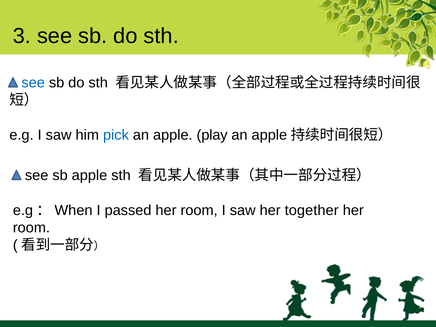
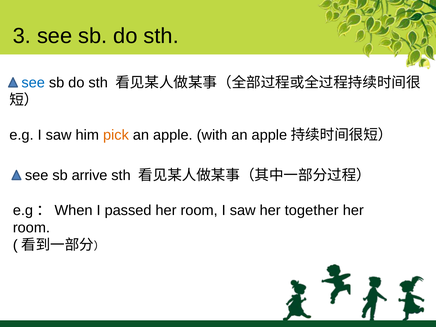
pick colour: blue -> orange
play: play -> with
sb apple: apple -> arrive
